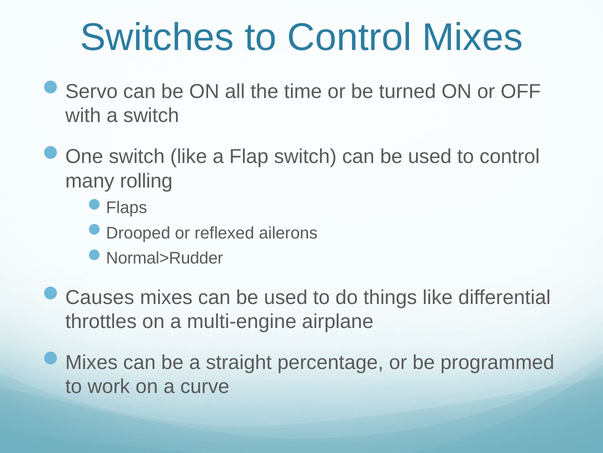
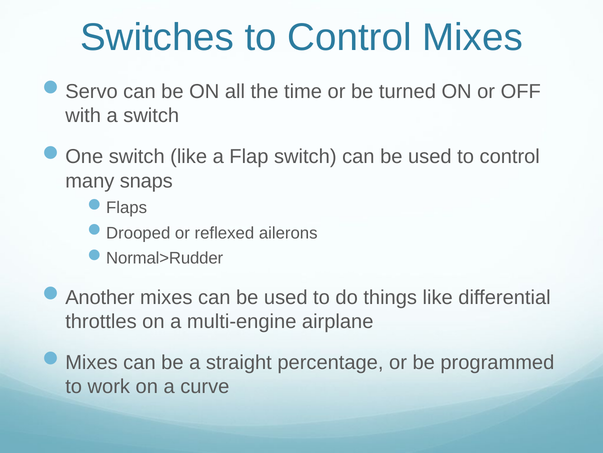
rolling: rolling -> snaps
Causes: Causes -> Another
